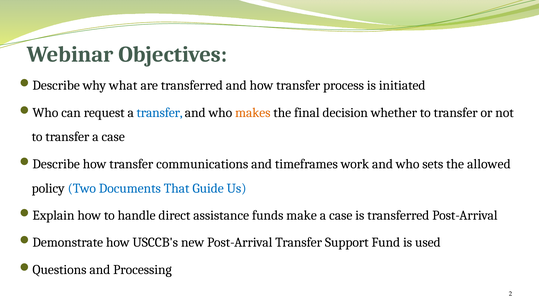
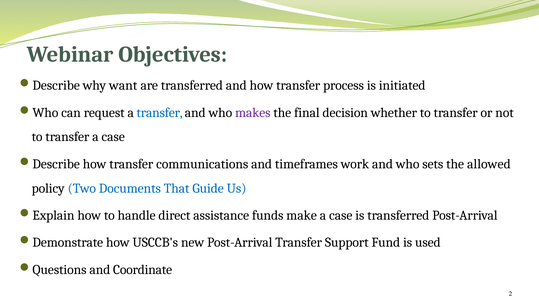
what: what -> want
makes colour: orange -> purple
Processing: Processing -> Coordinate
